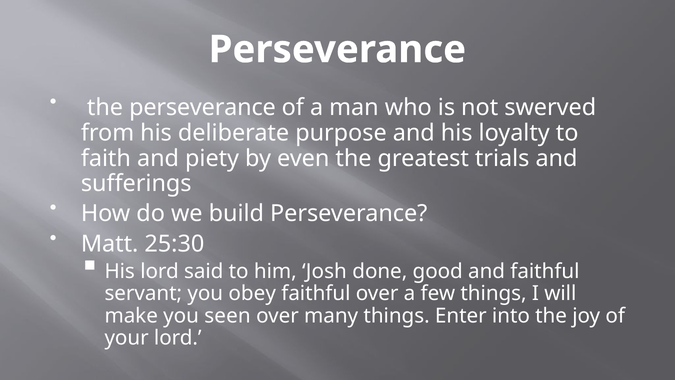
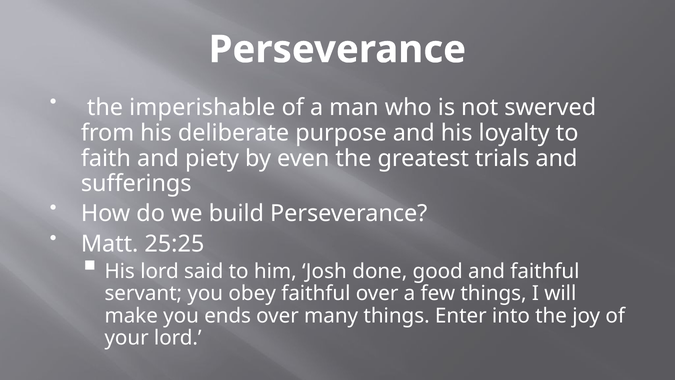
the perseverance: perseverance -> imperishable
25:30: 25:30 -> 25:25
seen: seen -> ends
